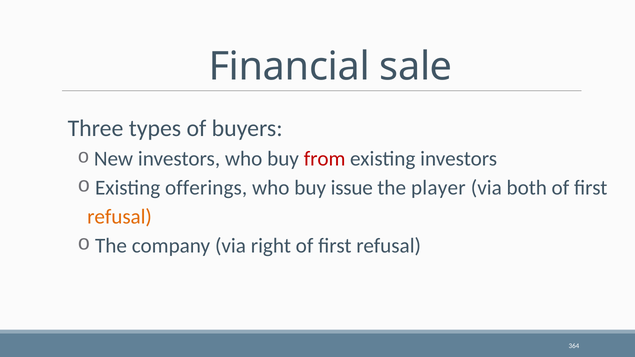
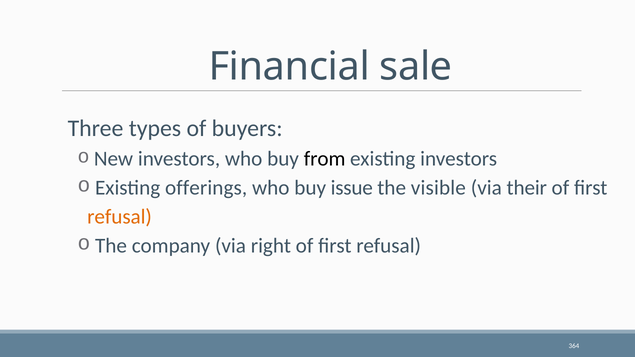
from colour: red -> black
player: player -> visible
both: both -> their
